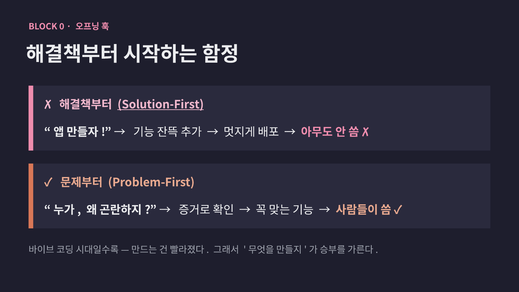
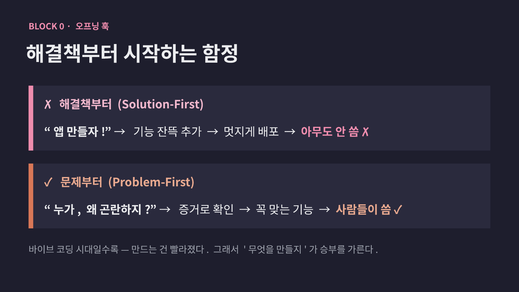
Solution-First underline: present -> none
